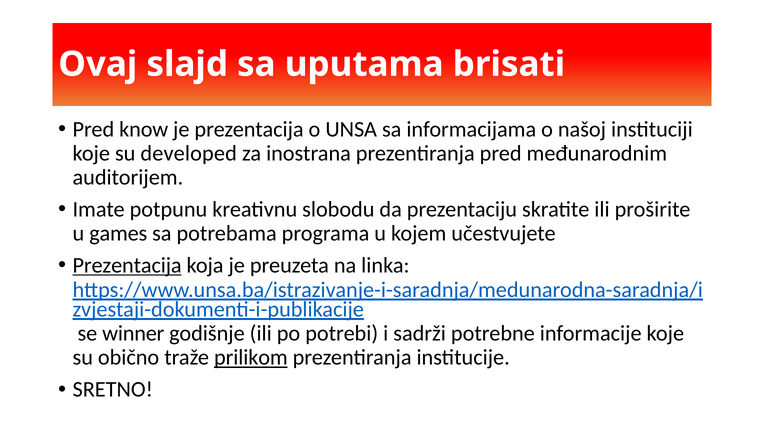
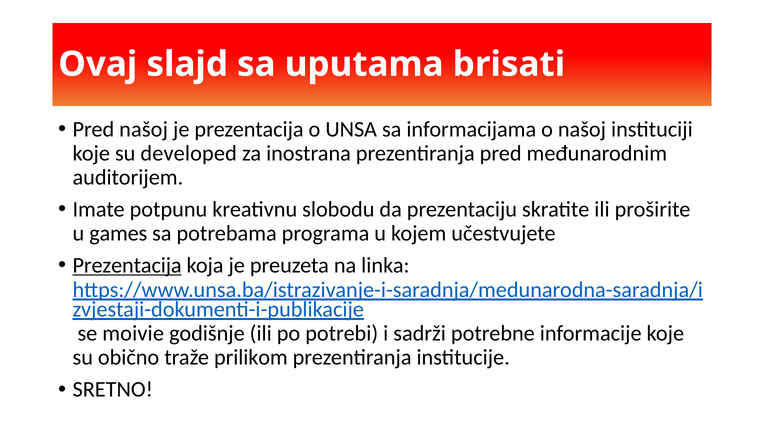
Pred know: know -> našoj
winner: winner -> moivie
prilikom underline: present -> none
